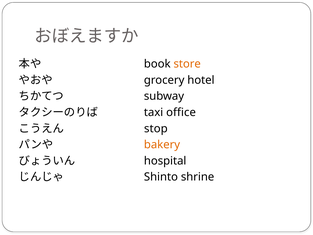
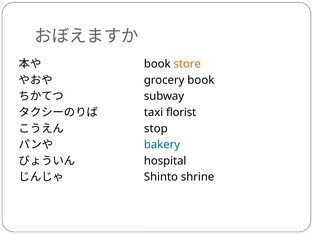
grocery hotel: hotel -> book
office: office -> florist
bakery colour: orange -> blue
